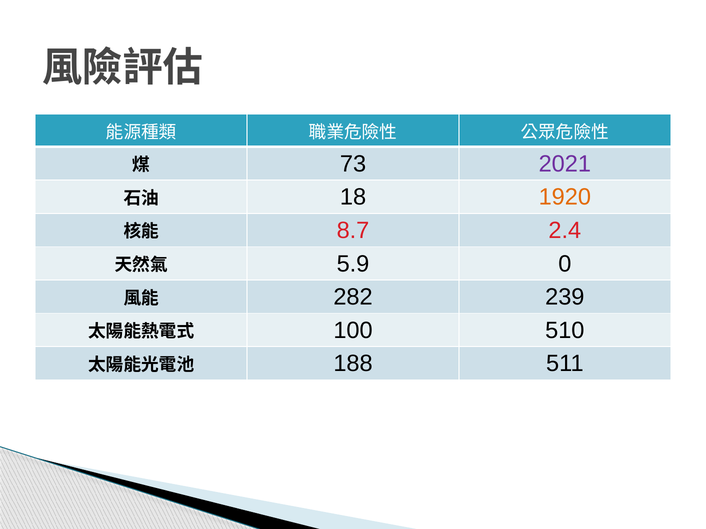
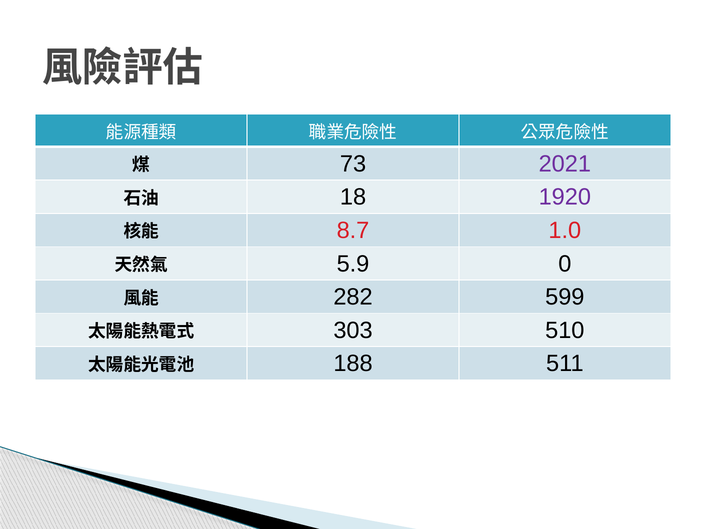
1920 colour: orange -> purple
2.4: 2.4 -> 1.0
239: 239 -> 599
100: 100 -> 303
